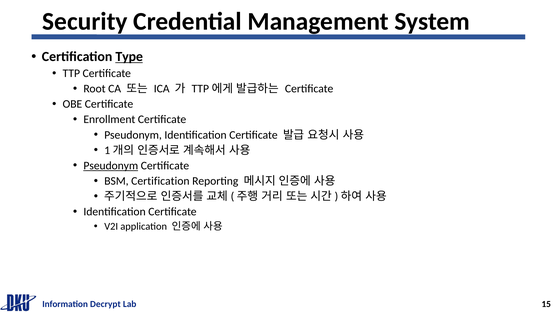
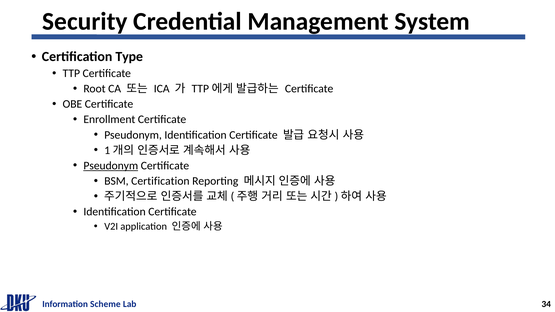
Type underline: present -> none
Decrypt: Decrypt -> Scheme
15: 15 -> 34
